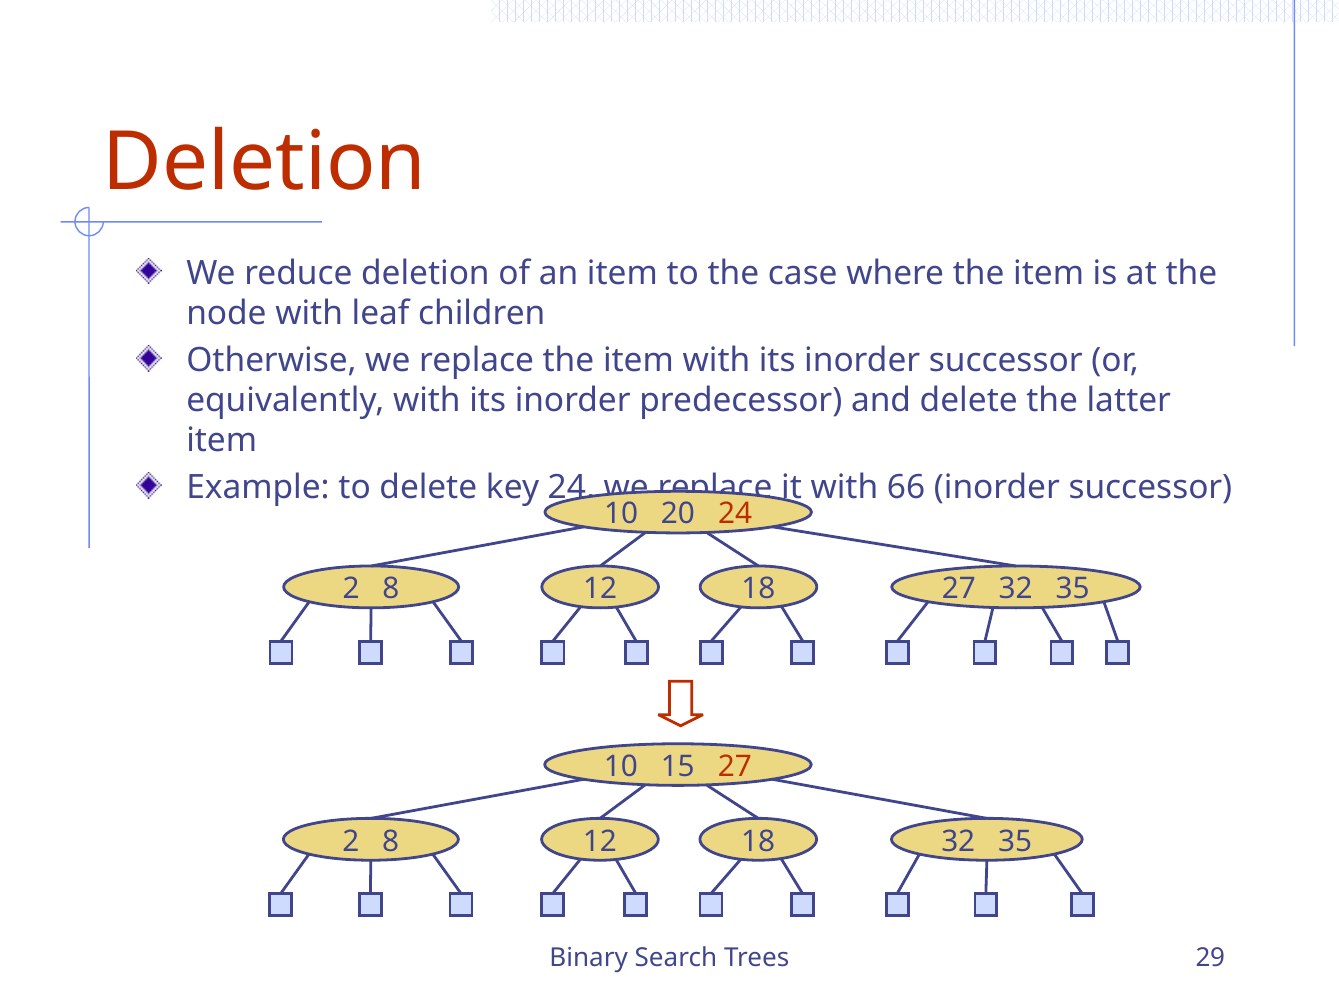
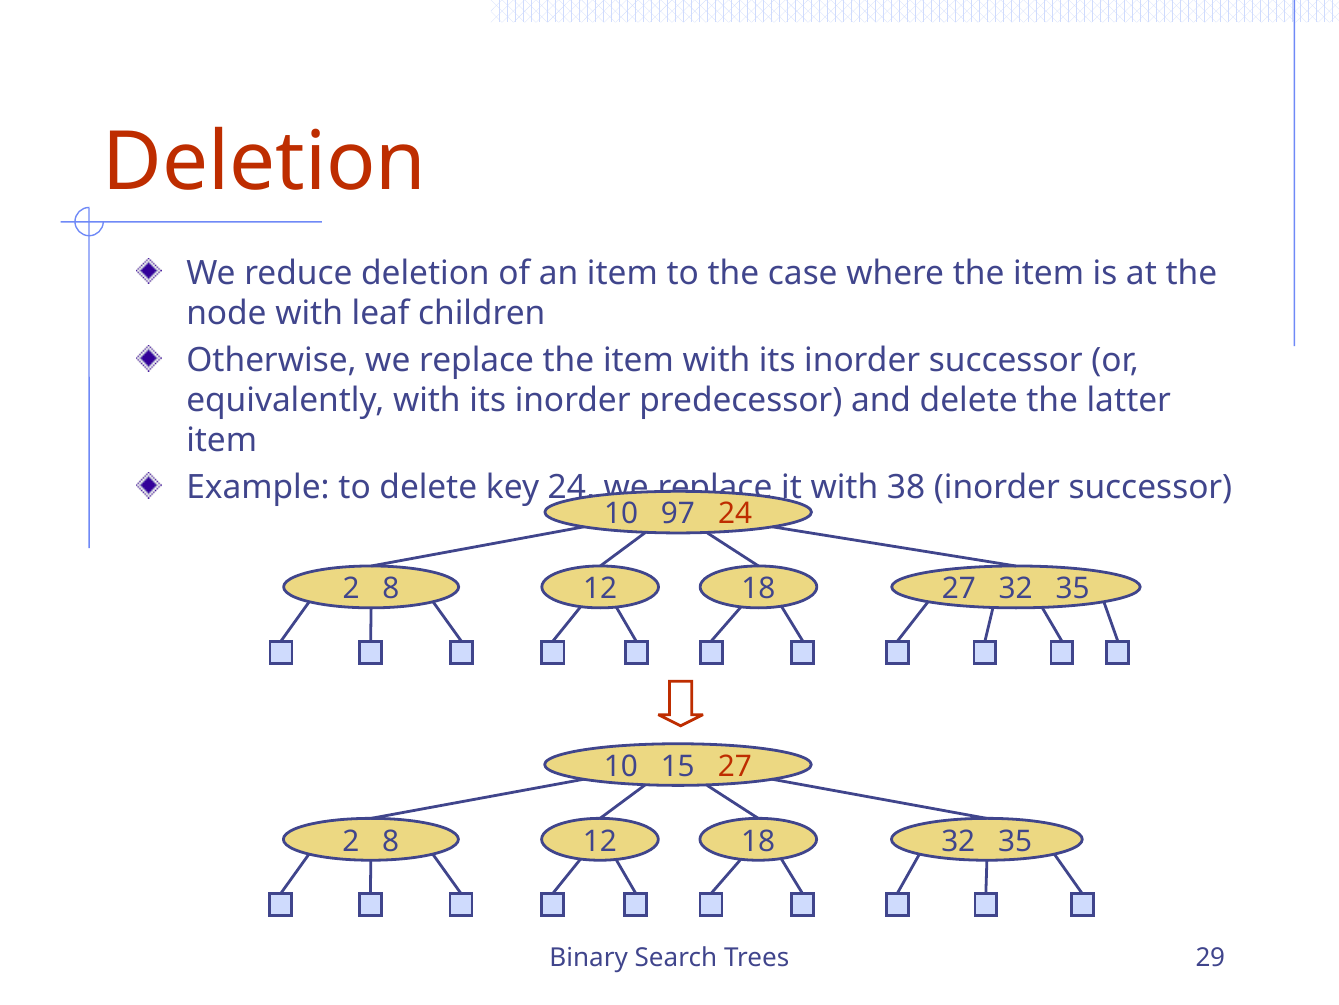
66: 66 -> 38
20: 20 -> 97
